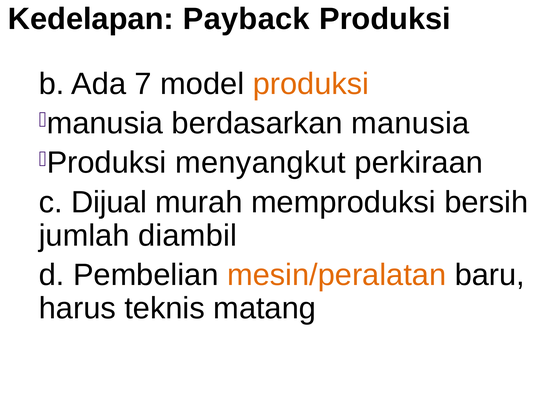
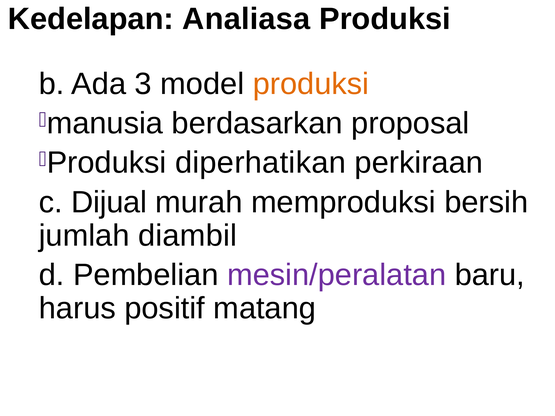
Payback: Payback -> Analiasa
7: 7 -> 3
berdasarkan manusia: manusia -> proposal
menyangkut: menyangkut -> diperhatikan
mesin/peralatan colour: orange -> purple
teknis: teknis -> positif
